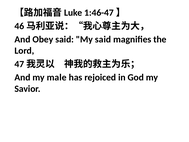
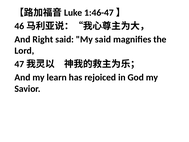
Obey: Obey -> Right
male: male -> learn
